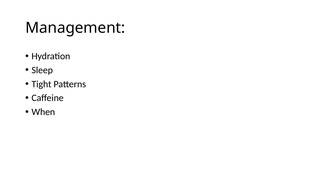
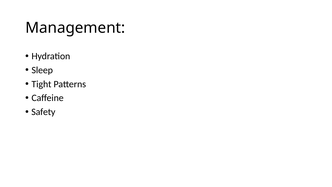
When: When -> Safety
